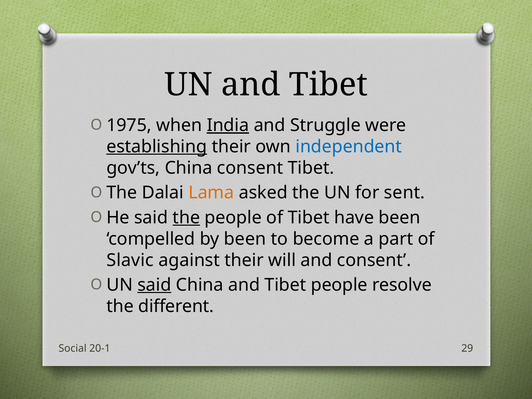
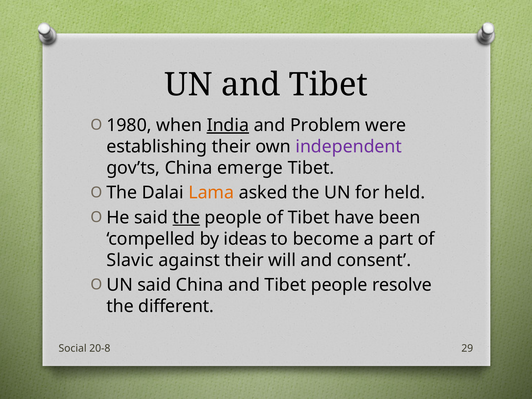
1975: 1975 -> 1980
Struggle: Struggle -> Problem
establishing underline: present -> none
independent colour: blue -> purple
China consent: consent -> emerge
sent: sent -> held
by been: been -> ideas
said at (154, 285) underline: present -> none
20-1: 20-1 -> 20-8
